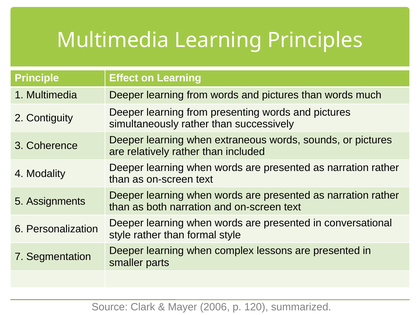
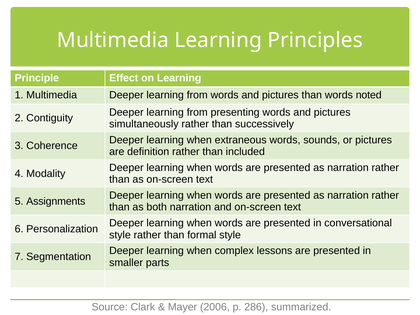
much: much -> noted
relatively: relatively -> definition
120: 120 -> 286
